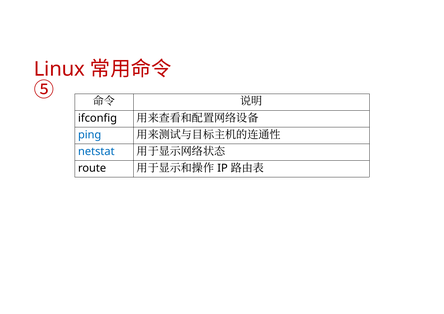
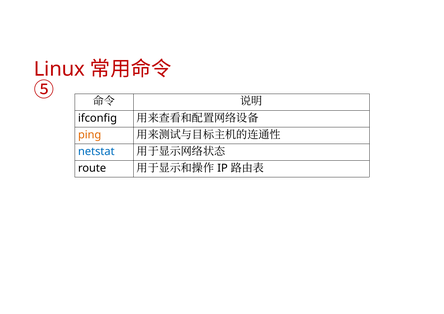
ping colour: blue -> orange
